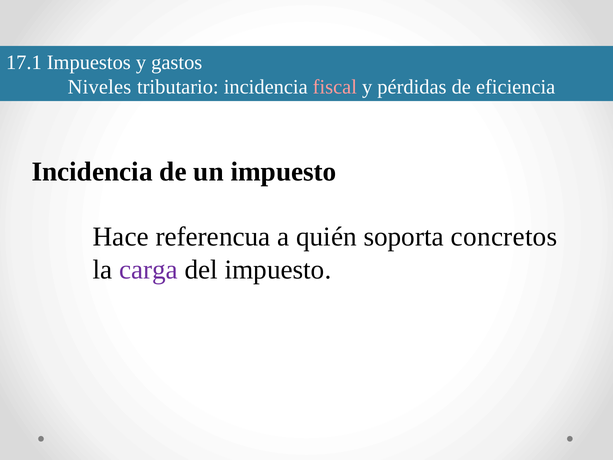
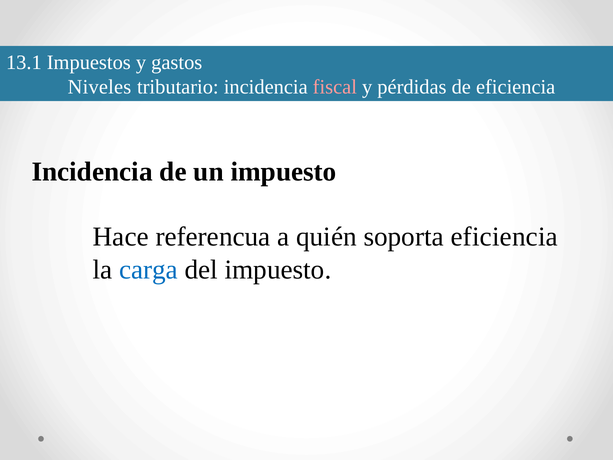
17.1: 17.1 -> 13.1
soporta concretos: concretos -> eficiencia
carga colour: purple -> blue
